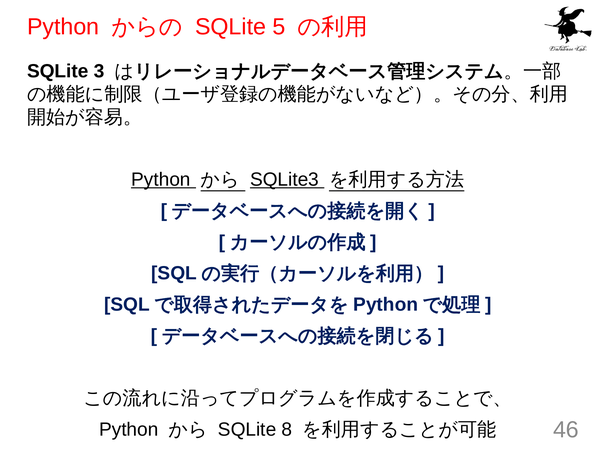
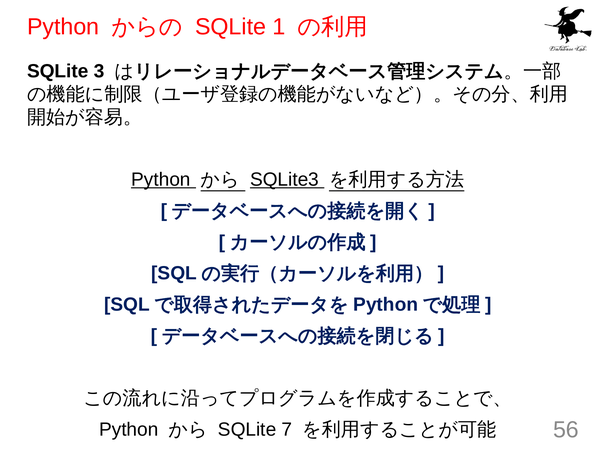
5: 5 -> 1
8: 8 -> 7
46: 46 -> 56
